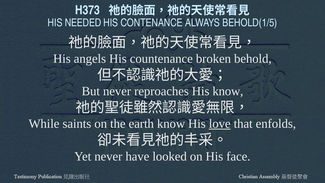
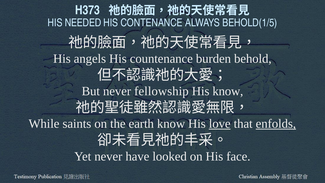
broken: broken -> burden
reproaches: reproaches -> fellowship
enfolds underline: none -> present
